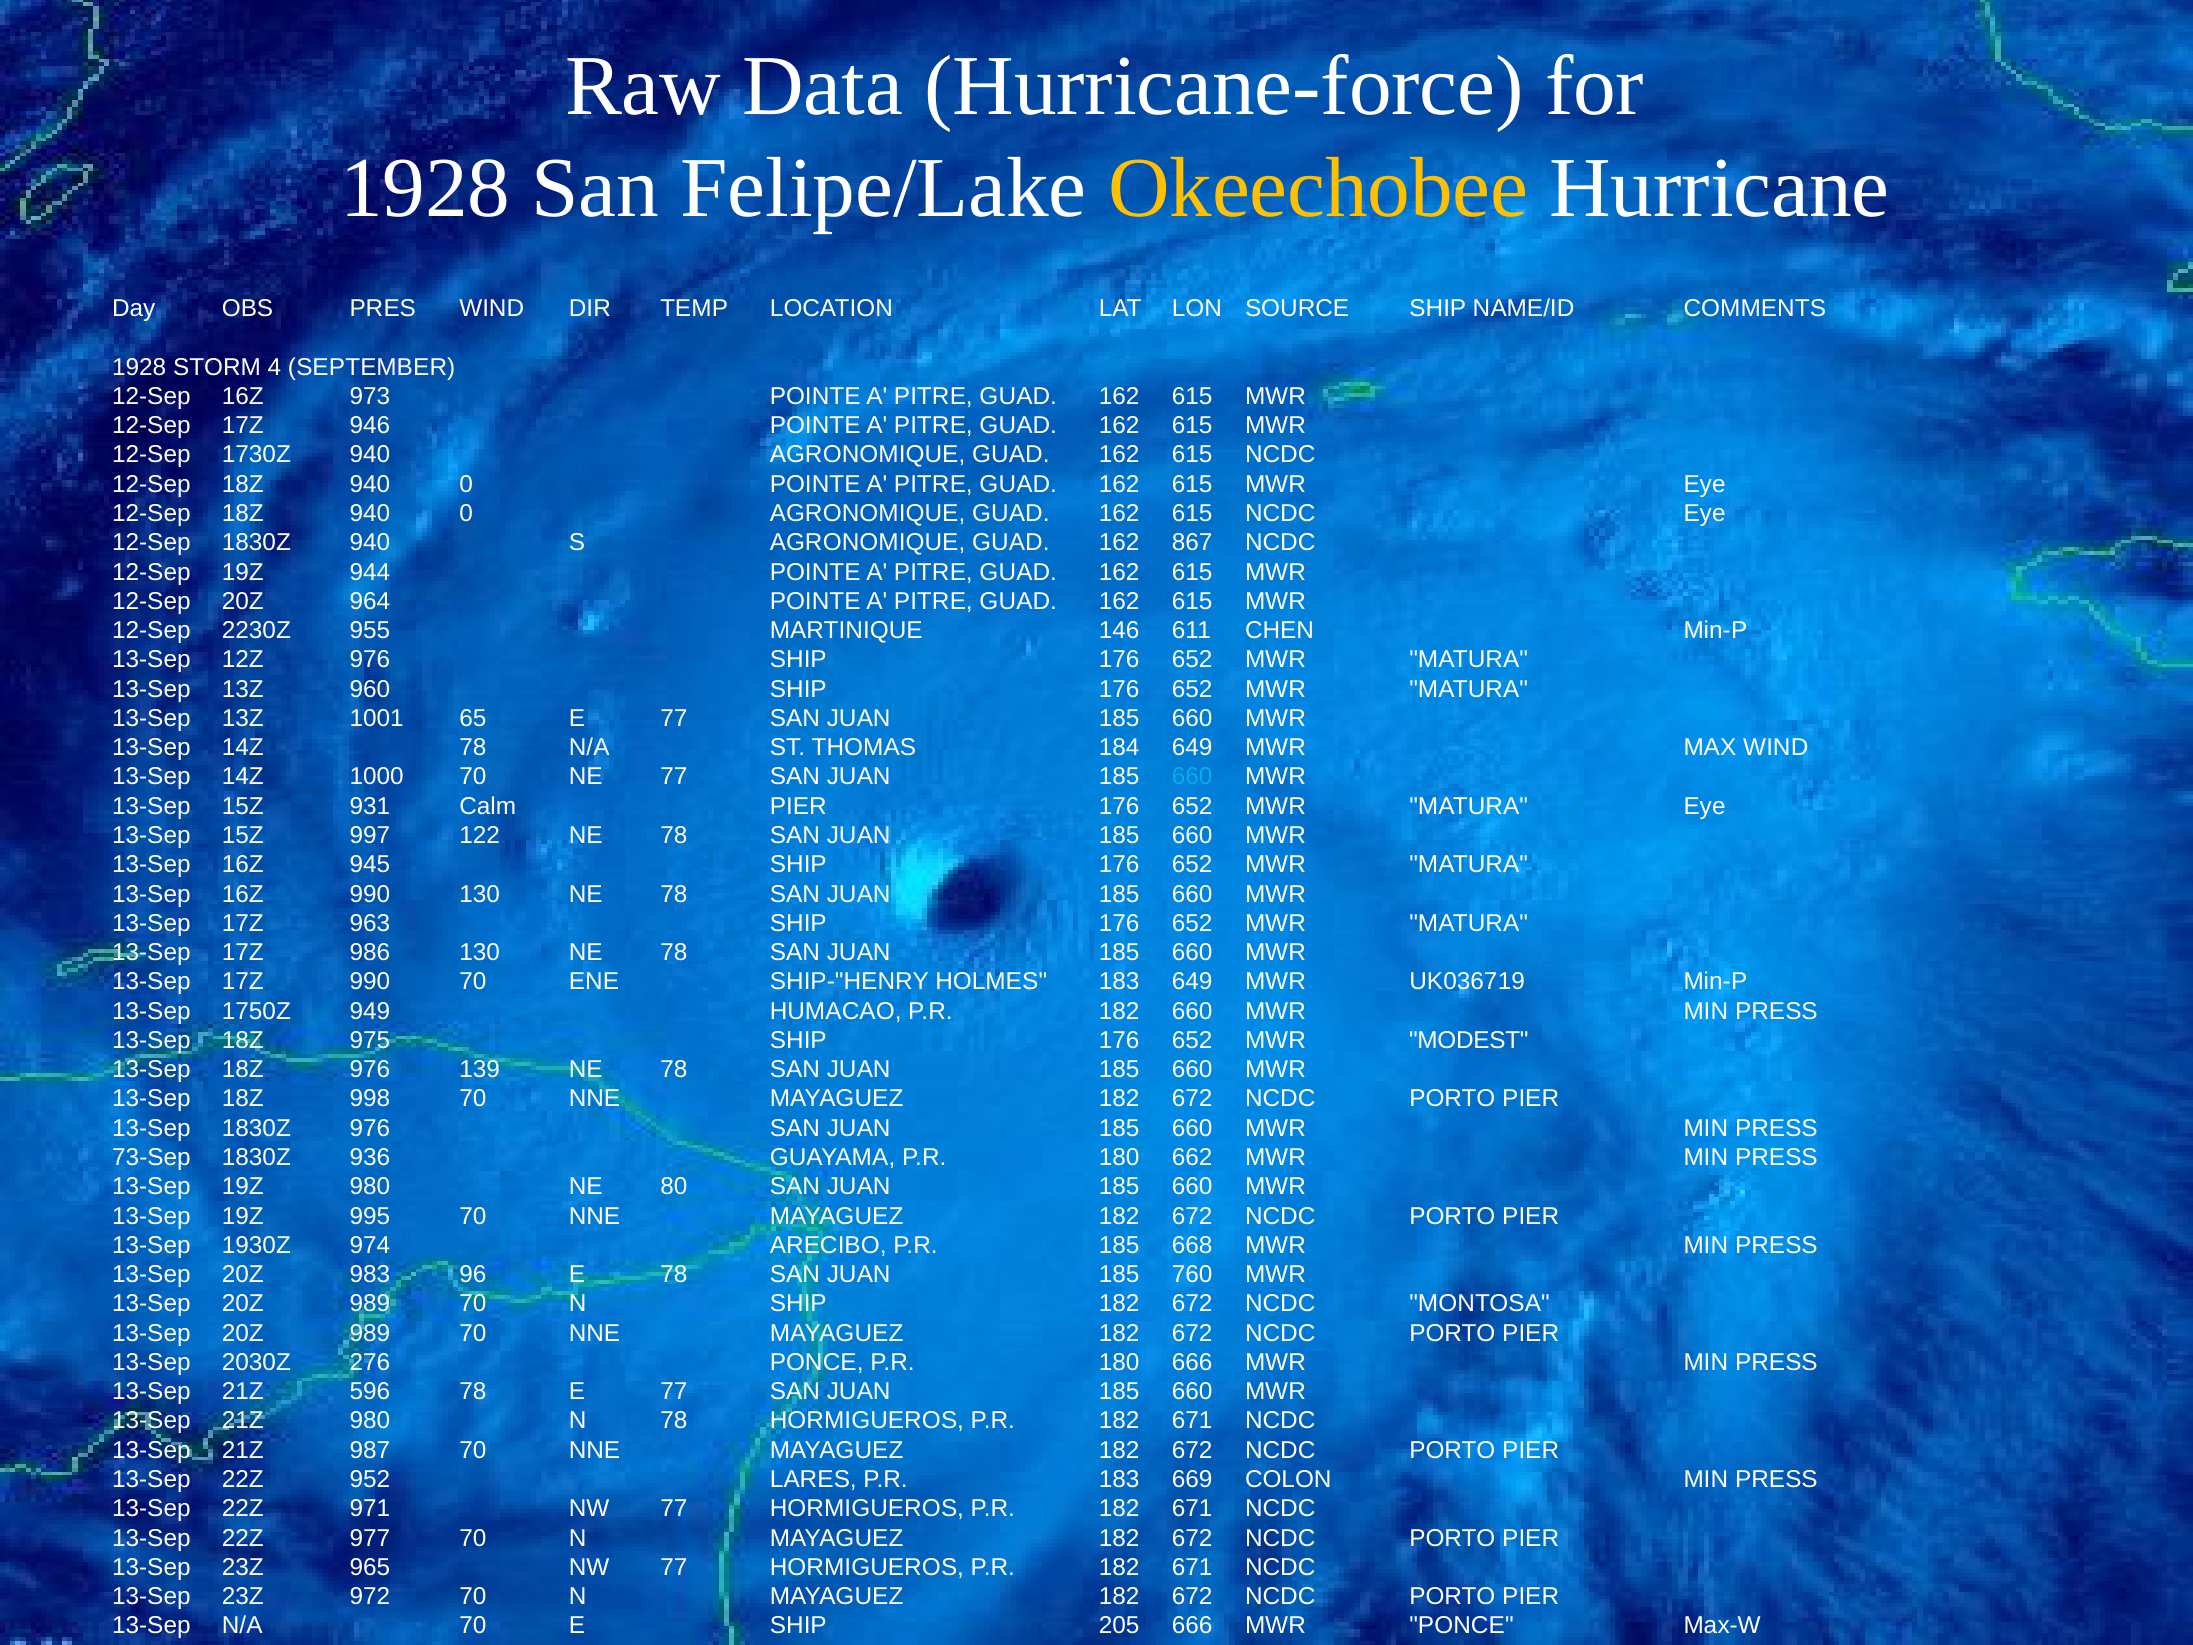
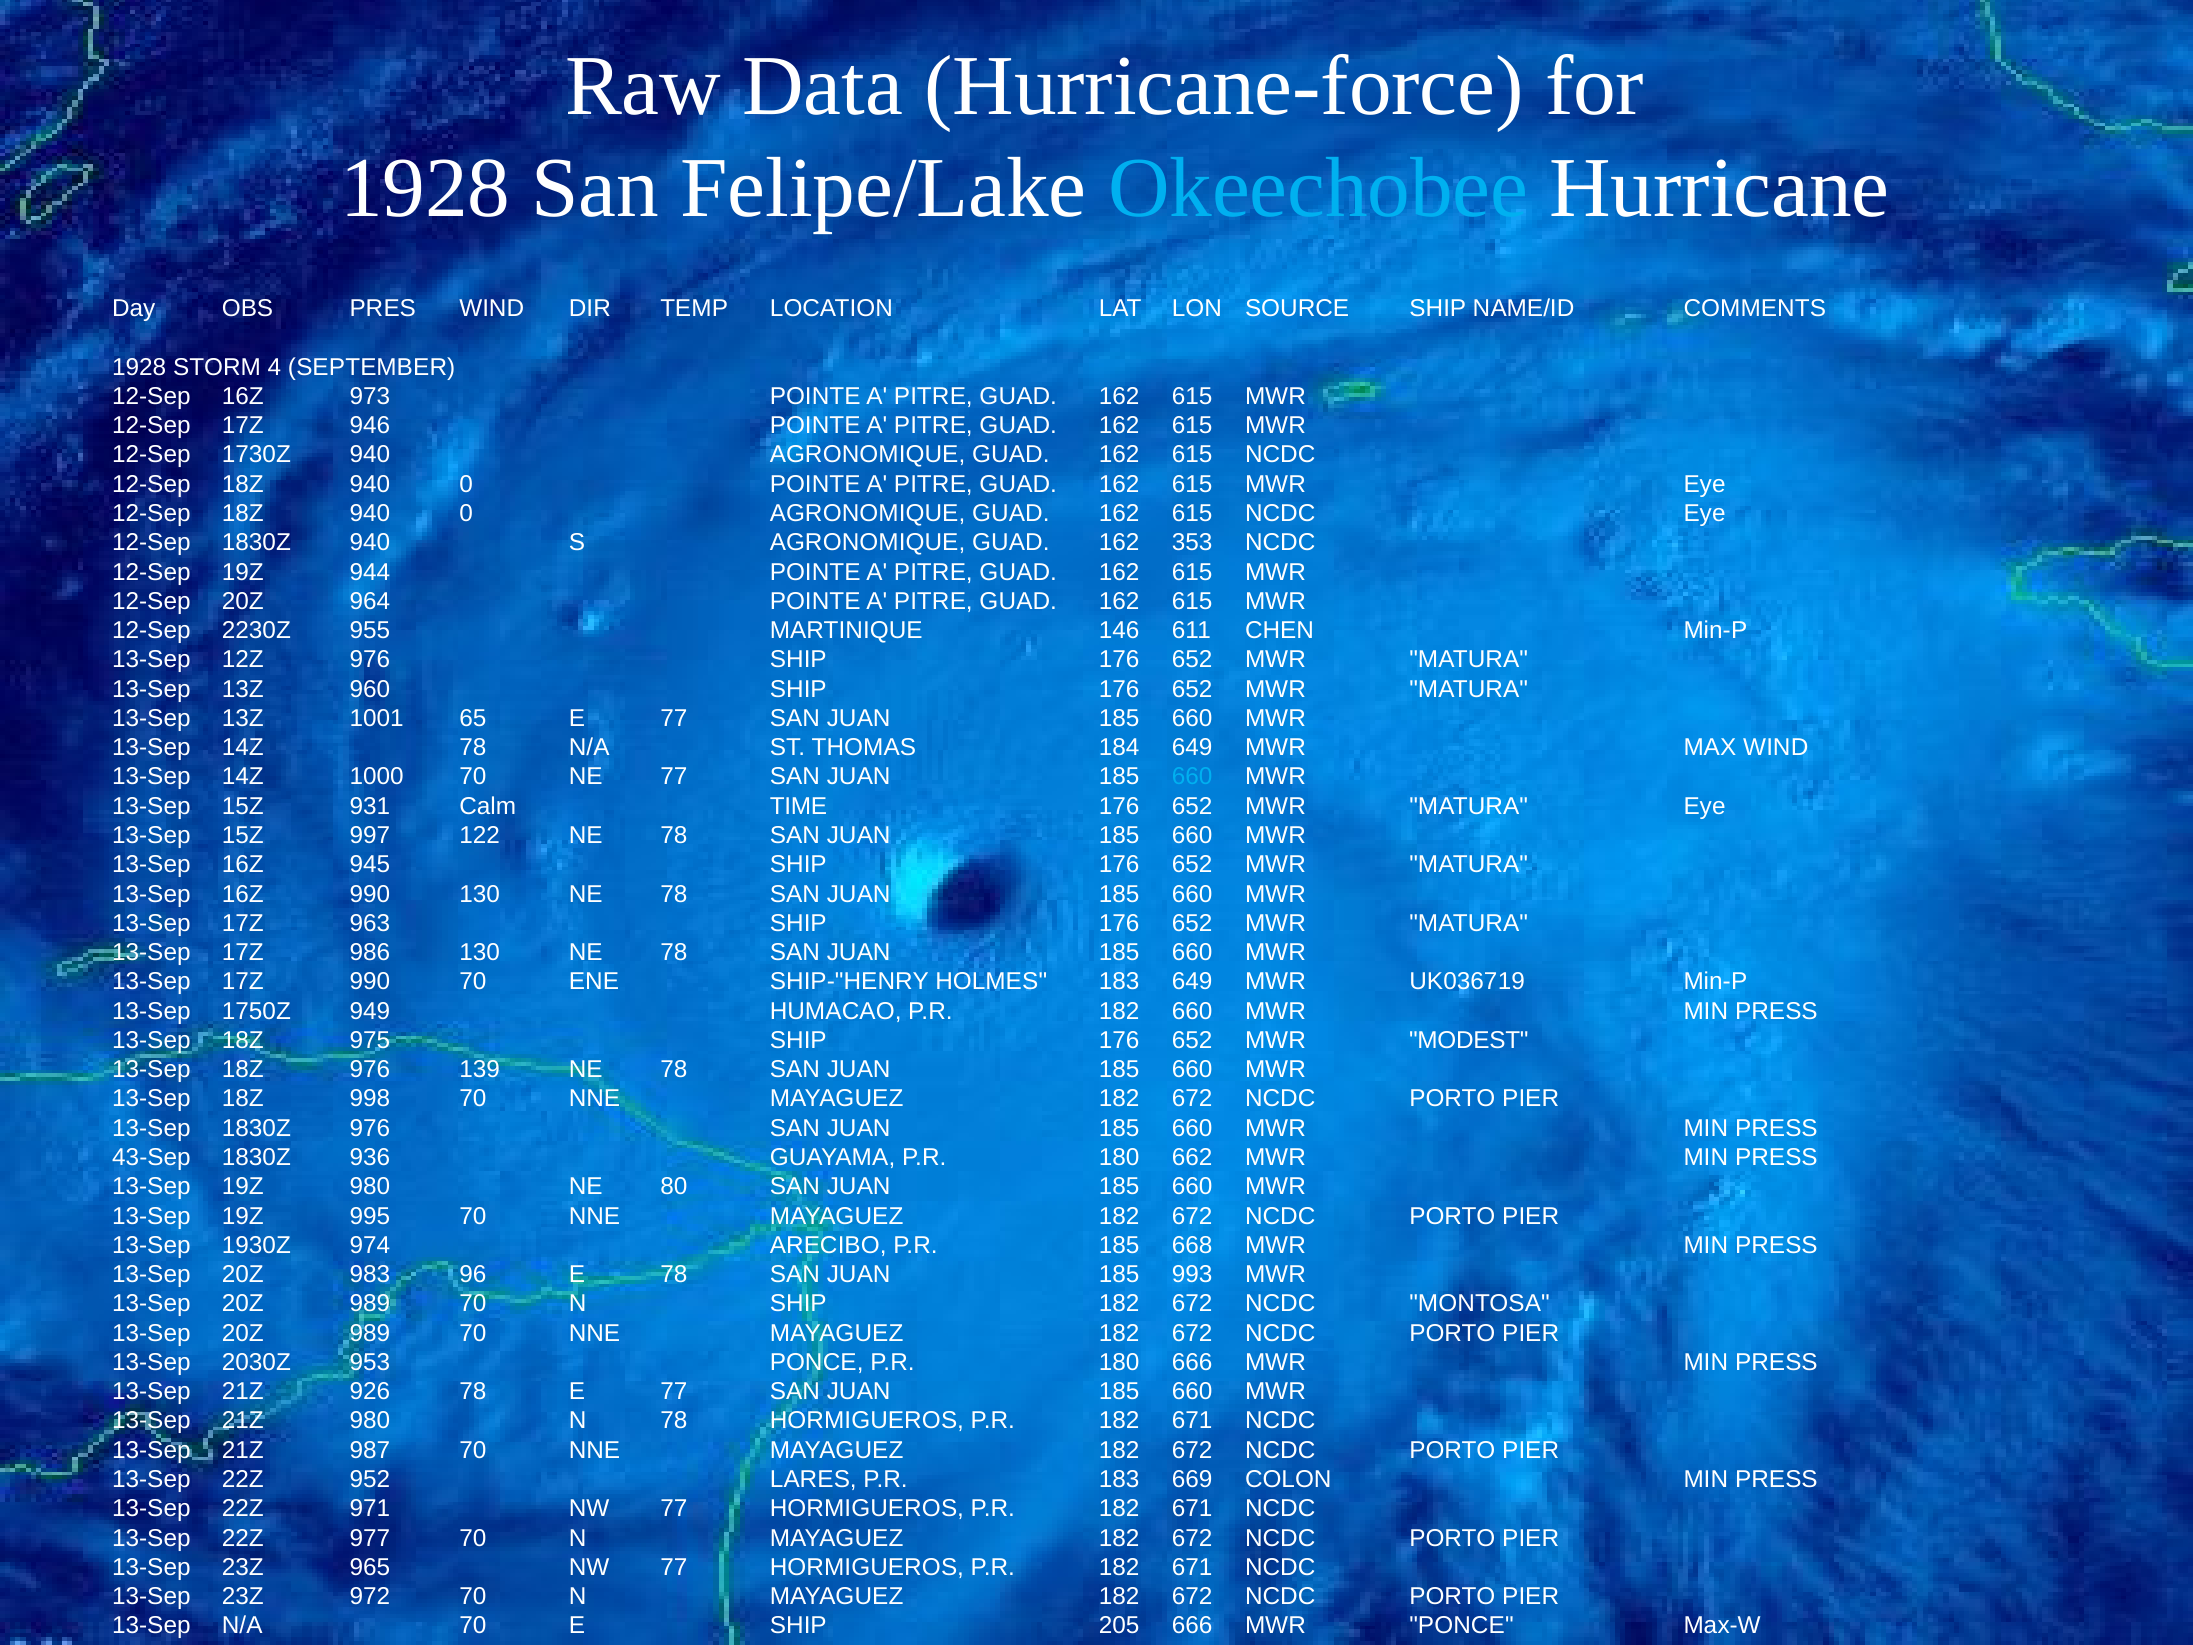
Okeechobee colour: yellow -> light blue
867: 867 -> 353
Calm PIER: PIER -> TIME
73-Sep: 73-Sep -> 43-Sep
760: 760 -> 993
276: 276 -> 953
596: 596 -> 926
